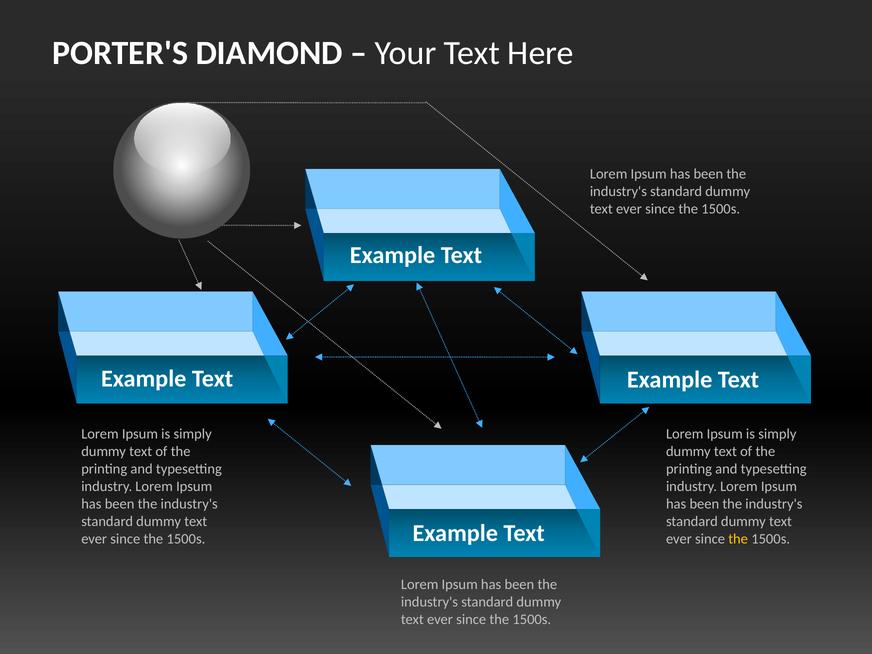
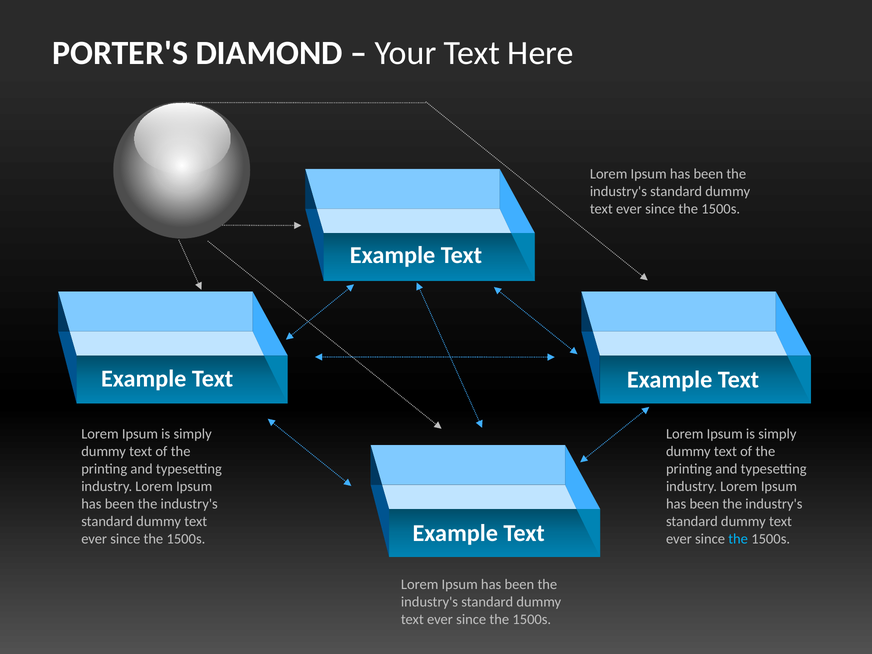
the at (738, 539) colour: yellow -> light blue
